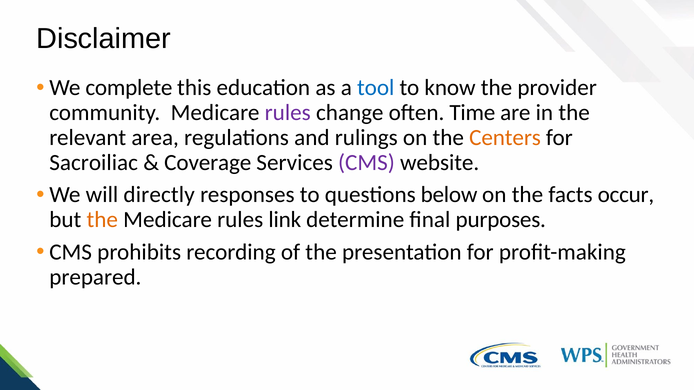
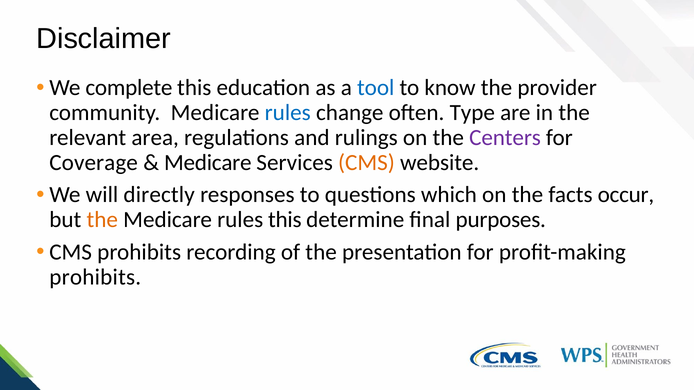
rules at (288, 113) colour: purple -> blue
Time: Time -> Type
Centers colour: orange -> purple
Sacroiliac: Sacroiliac -> Coverage
Coverage at (208, 163): Coverage -> Medicare
CMS at (366, 163) colour: purple -> orange
below: below -> which
rules link: link -> this
prepared at (95, 277): prepared -> prohibits
